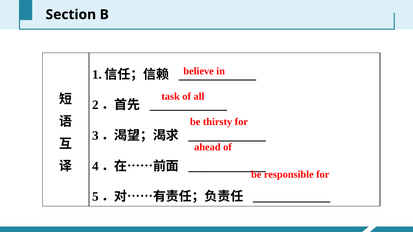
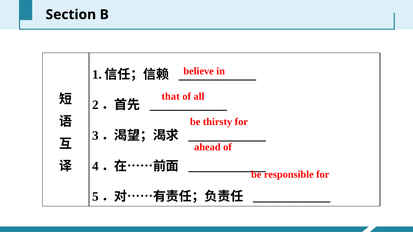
task: task -> that
